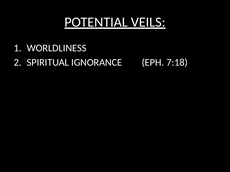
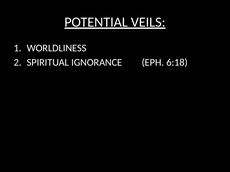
7:18: 7:18 -> 6:18
